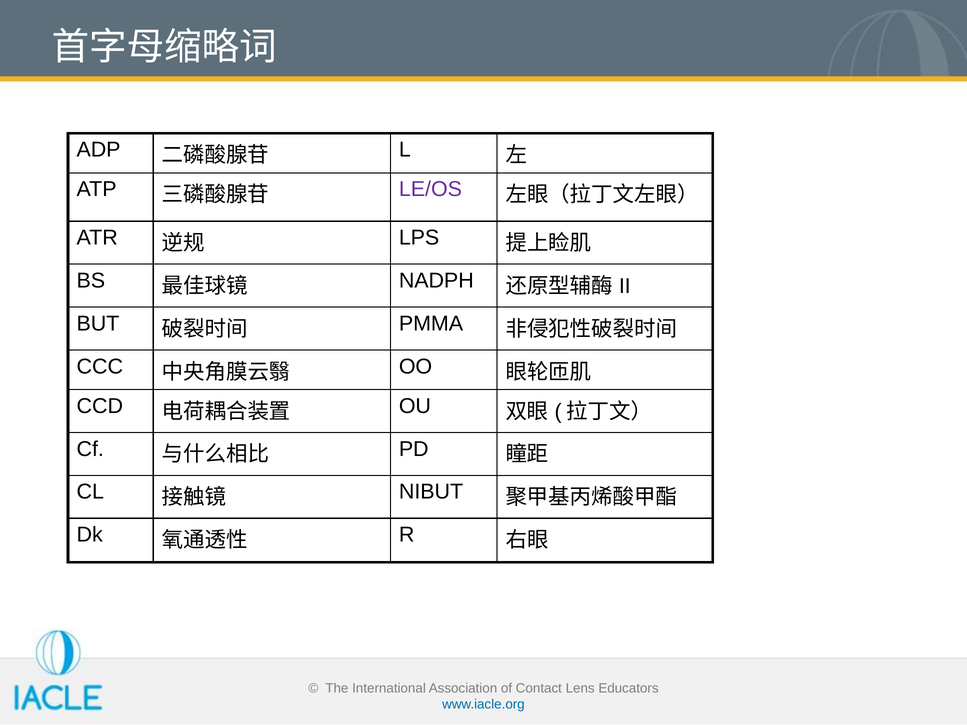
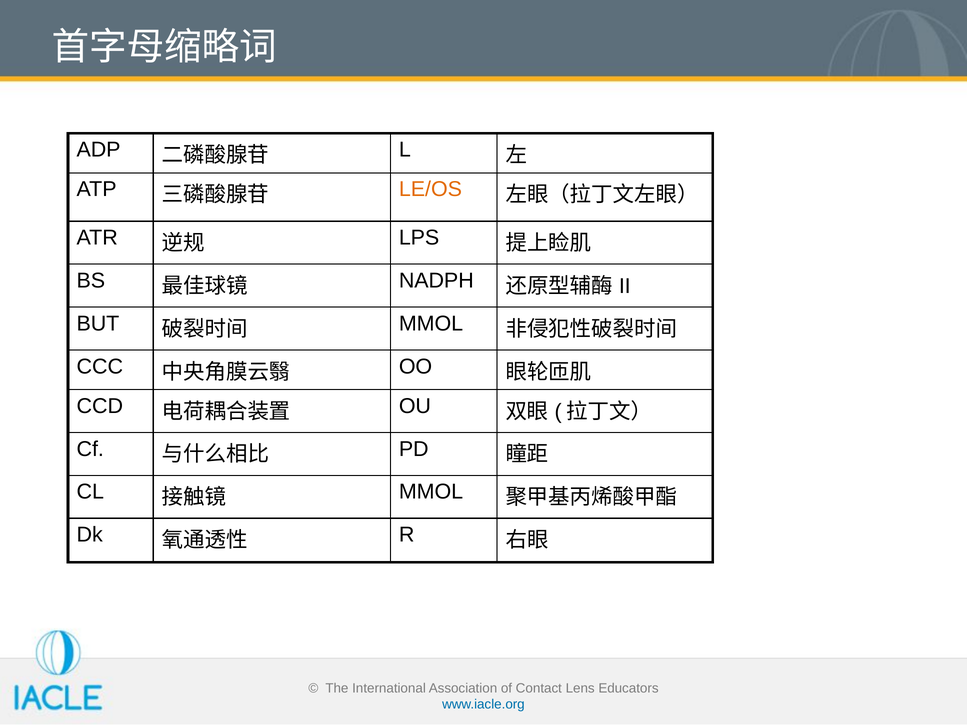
LE/OS colour: purple -> orange
PMMA at (431, 324): PMMA -> MMOL
NIBUT at (431, 492): NIBUT -> MMOL
